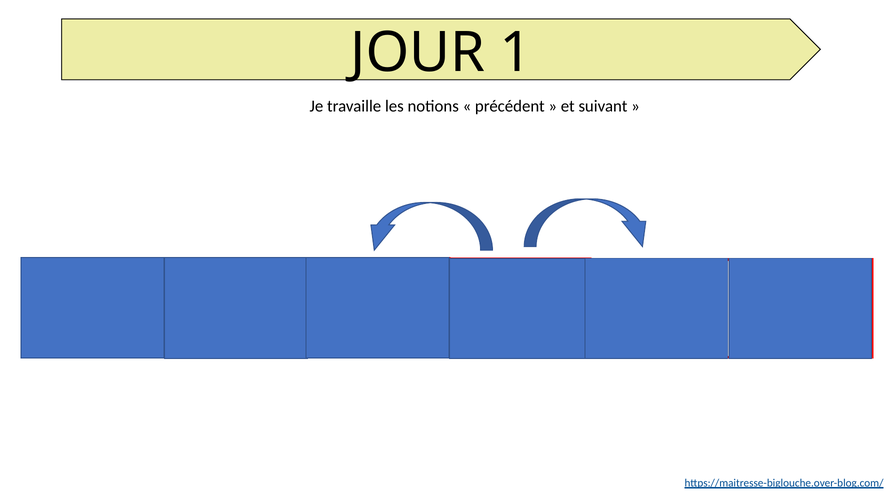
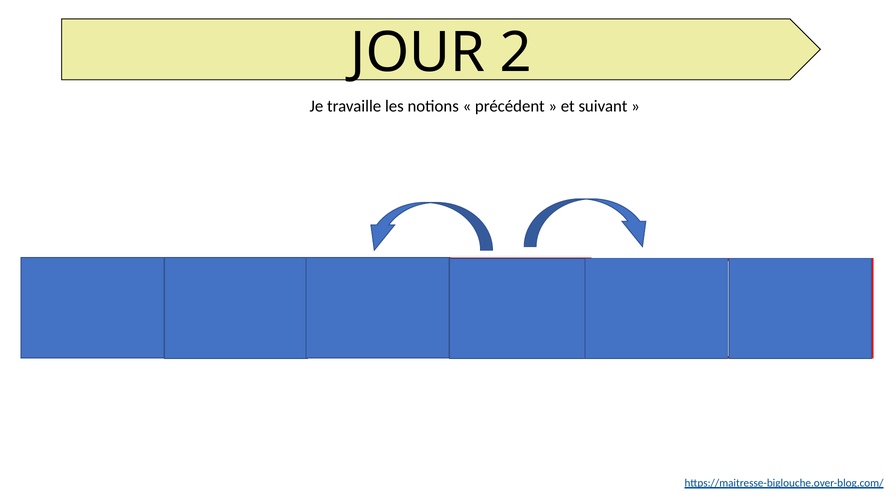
JOUR 1: 1 -> 2
